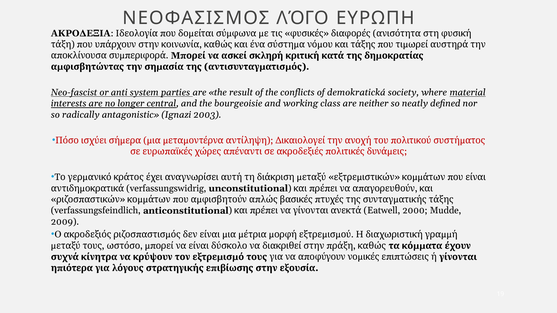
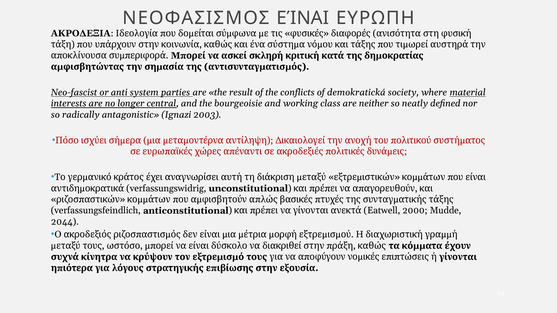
ΛΌΓΟ: ΛΌΓΟ -> ΕΊΝΑΙ
2009: 2009 -> 2044
